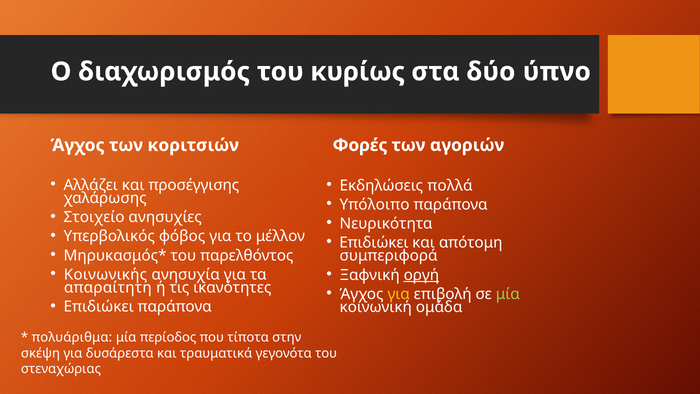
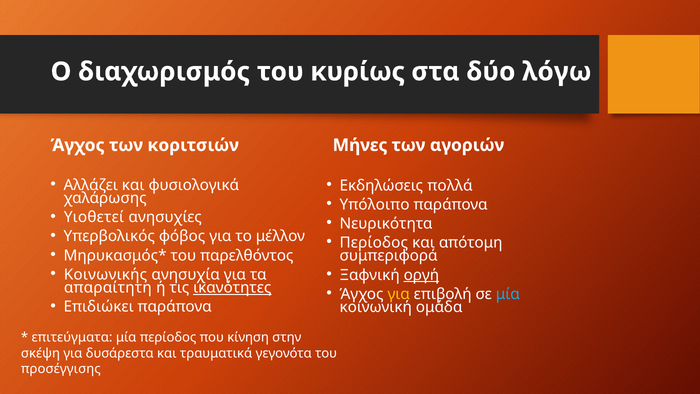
ύπνο: ύπνο -> λόγω
Φορές: Φορές -> Μήνες
προσέγγισης: προσέγγισης -> φυσιολογικά
Στοιχείο: Στοιχείο -> Υιοθετεί
Επιδιώκει at (374, 243): Επιδιώκει -> Περίοδος
ικανότητες underline: none -> present
μία at (508, 294) colour: light green -> light blue
πολυάριθμα: πολυάριθμα -> επιτεύγματα
τίποτα: τίποτα -> κίνηση
στεναχώριας: στεναχώριας -> προσέγγισης
